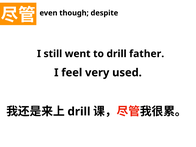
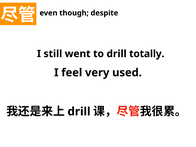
father: father -> totally
